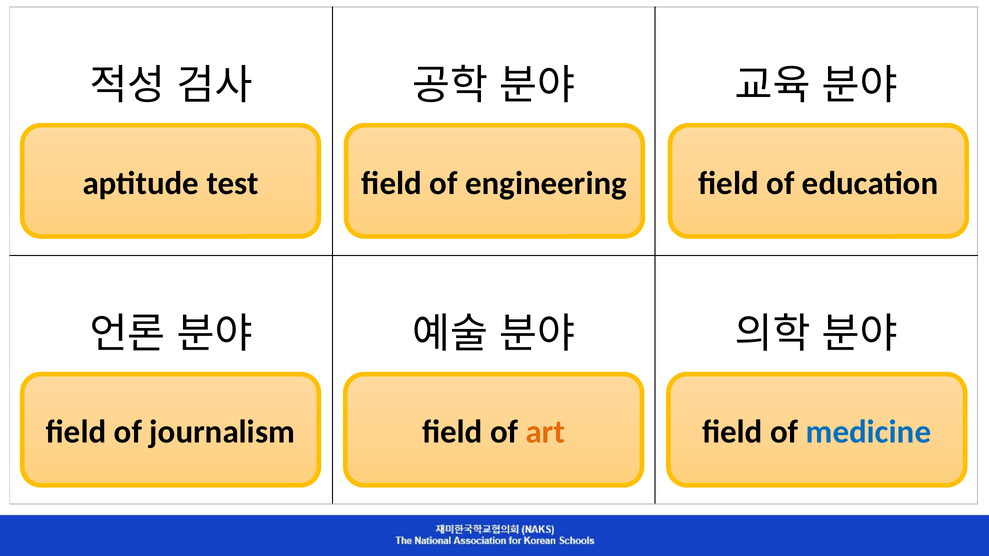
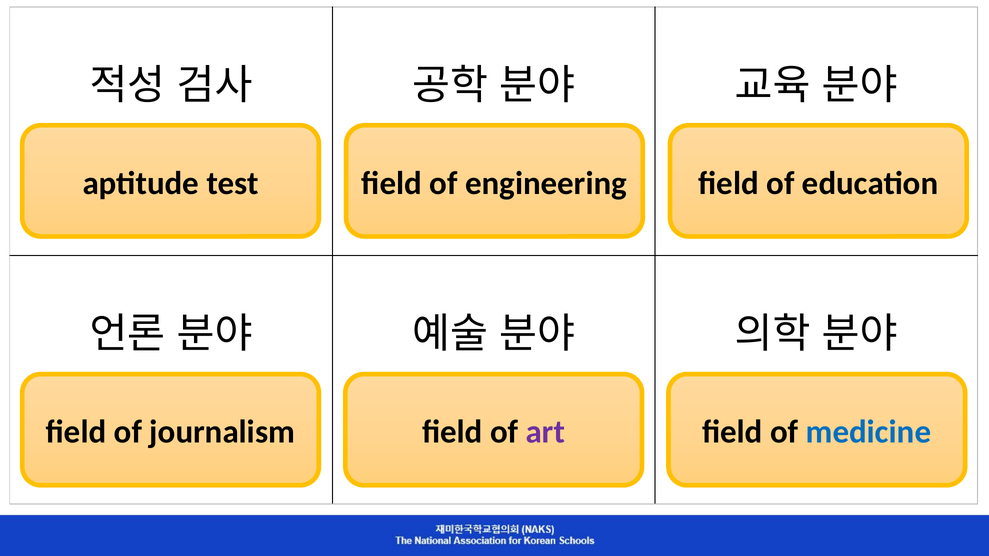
art colour: orange -> purple
